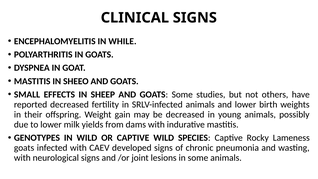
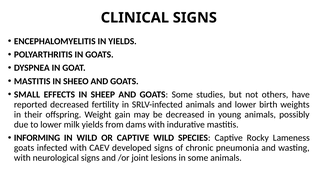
IN WHILE: WHILE -> YIELDS
GENOTYPES: GENOTYPES -> INFORMING
